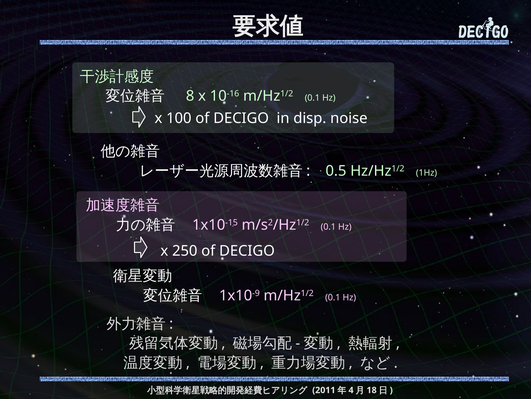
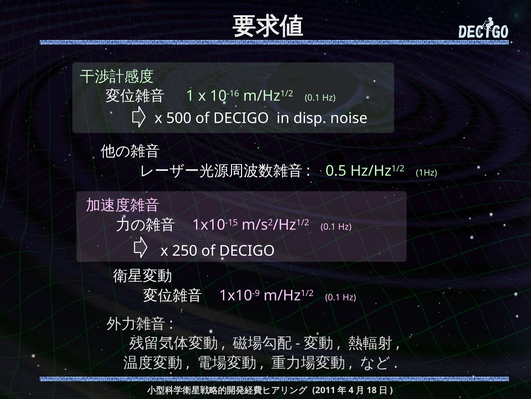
8: 8 -> 1
100: 100 -> 500
